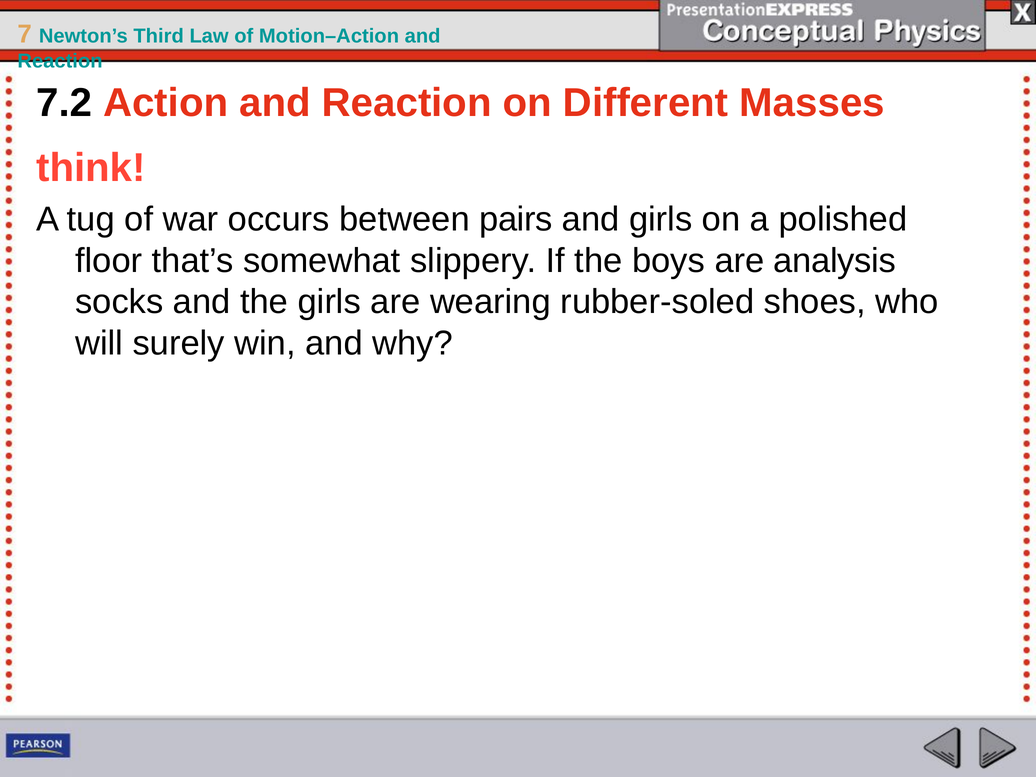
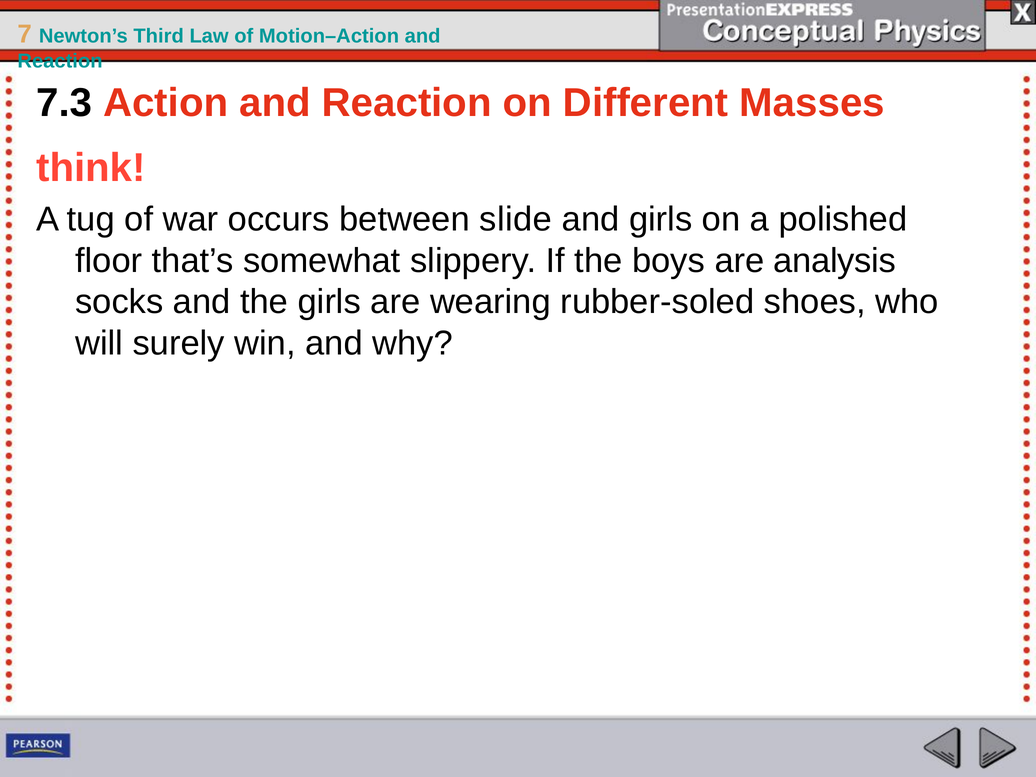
7.2: 7.2 -> 7.3
pairs: pairs -> slide
